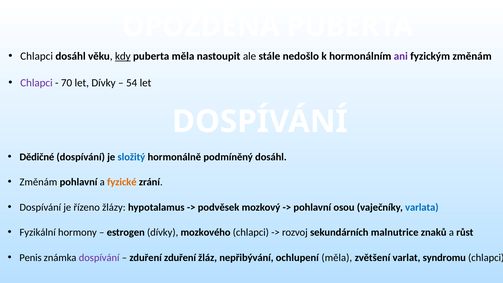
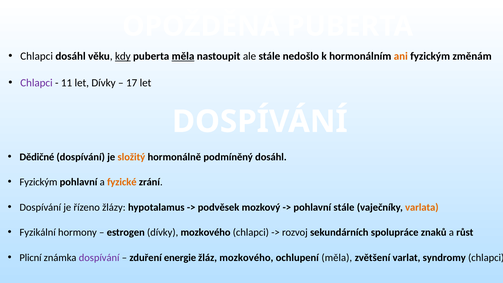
měla at (183, 56) underline: none -> present
ani colour: purple -> orange
70: 70 -> 11
54: 54 -> 17
složitý colour: blue -> orange
Změnám at (38, 182): Změnám -> Fyzickým
pohlavní osou: osou -> stále
varlata colour: blue -> orange
malnutrice: malnutrice -> spolupráce
Penis: Penis -> Plicní
zduření zduření: zduření -> energie
žláz nepřibývání: nepřibývání -> mozkového
syndromu: syndromu -> syndromy
